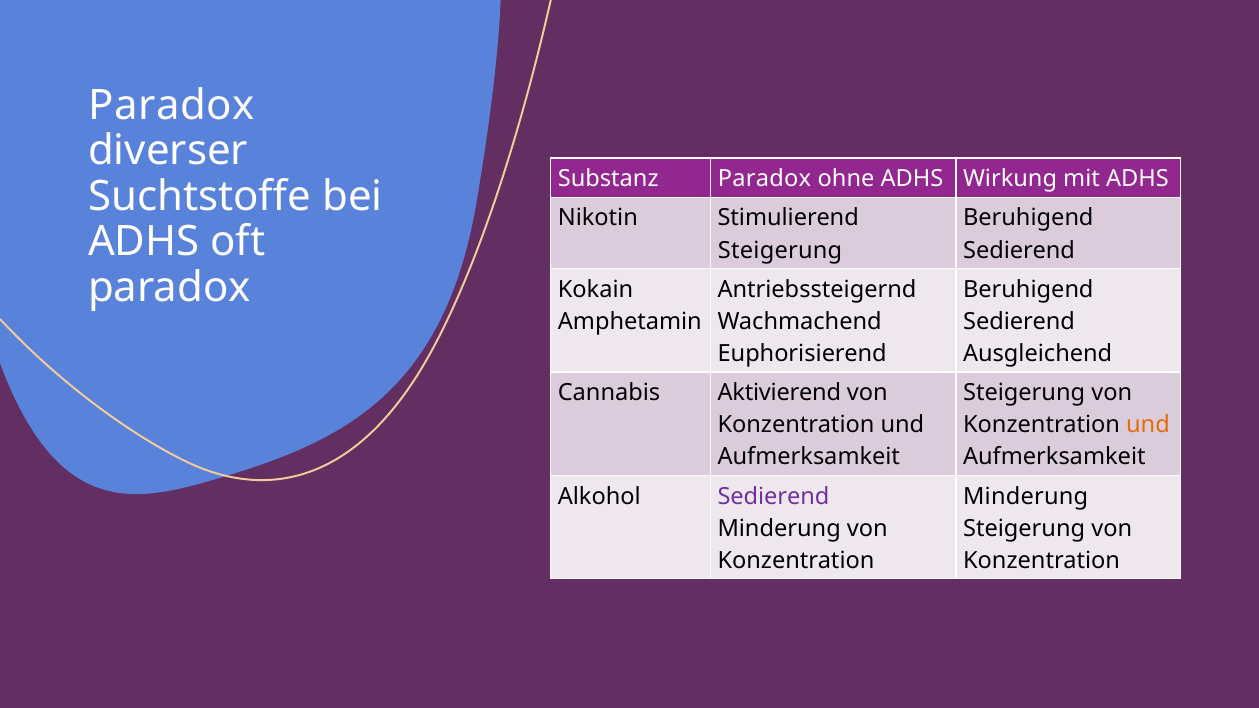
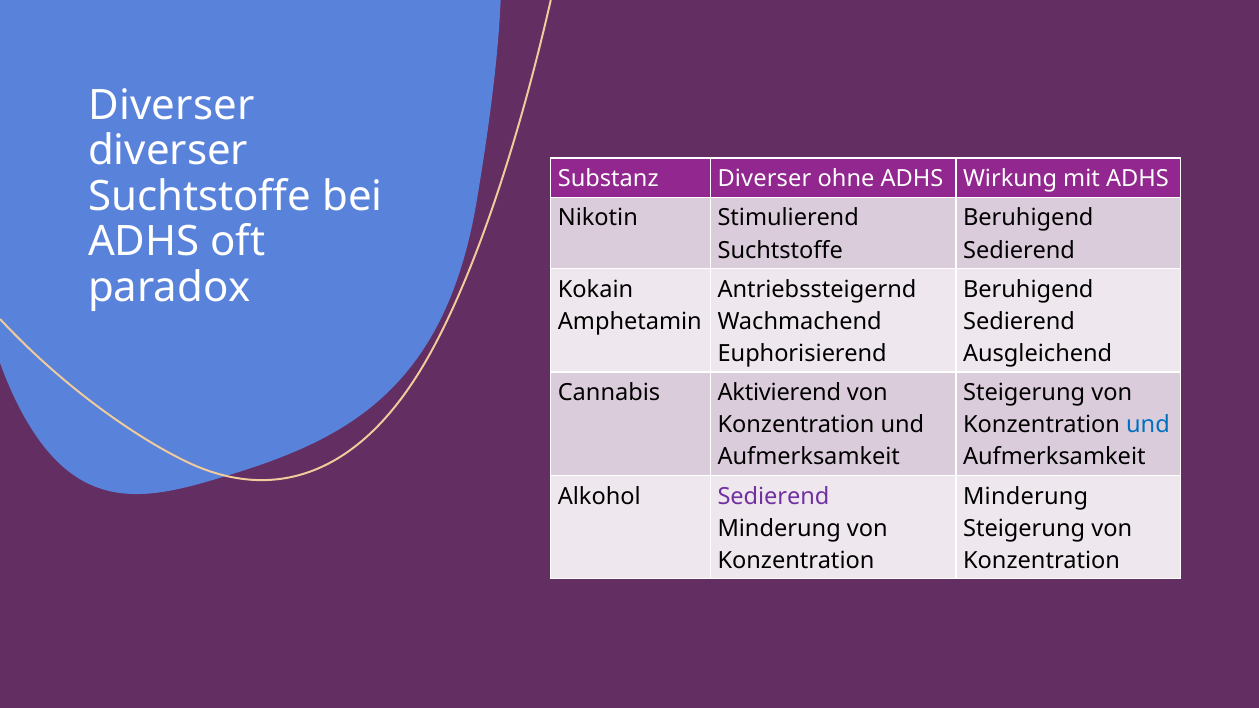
Paradox at (172, 106): Paradox -> Diverser
Substanz Paradox: Paradox -> Diverser
Steigerung at (780, 250): Steigerung -> Suchtstoffe
und at (1148, 425) colour: orange -> blue
